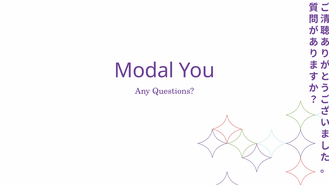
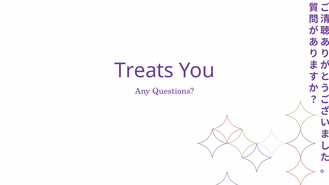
Modal: Modal -> Treats
